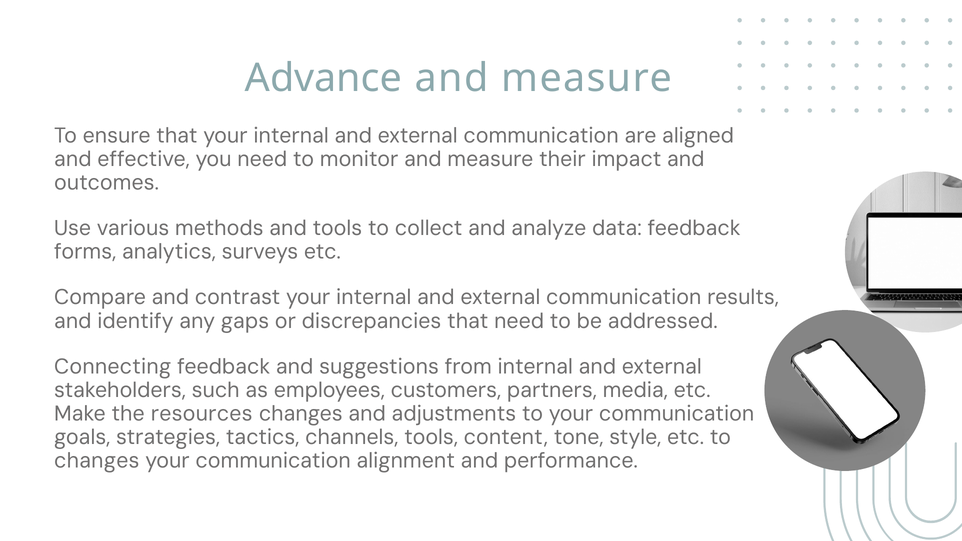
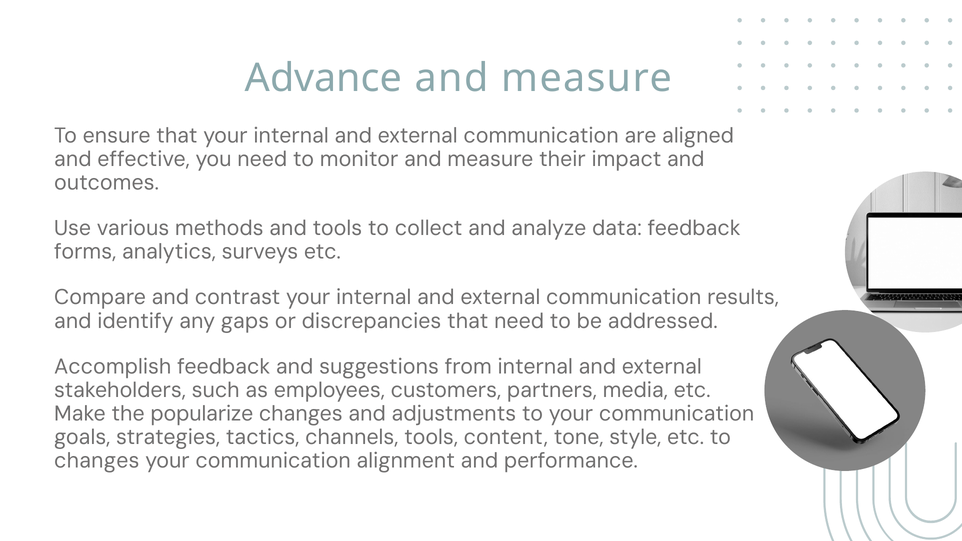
Connecting: Connecting -> Accomplish
resources: resources -> popularize
